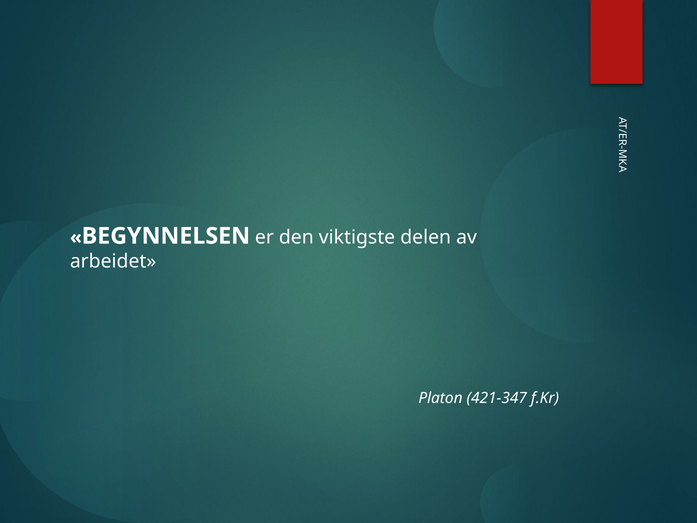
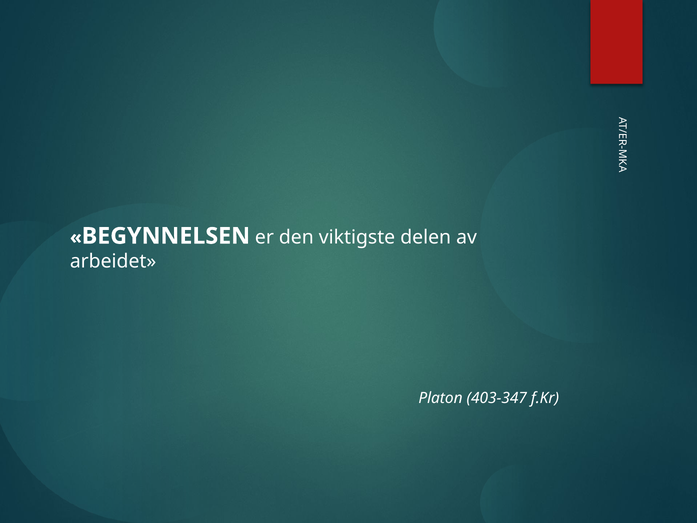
421-347: 421-347 -> 403-347
